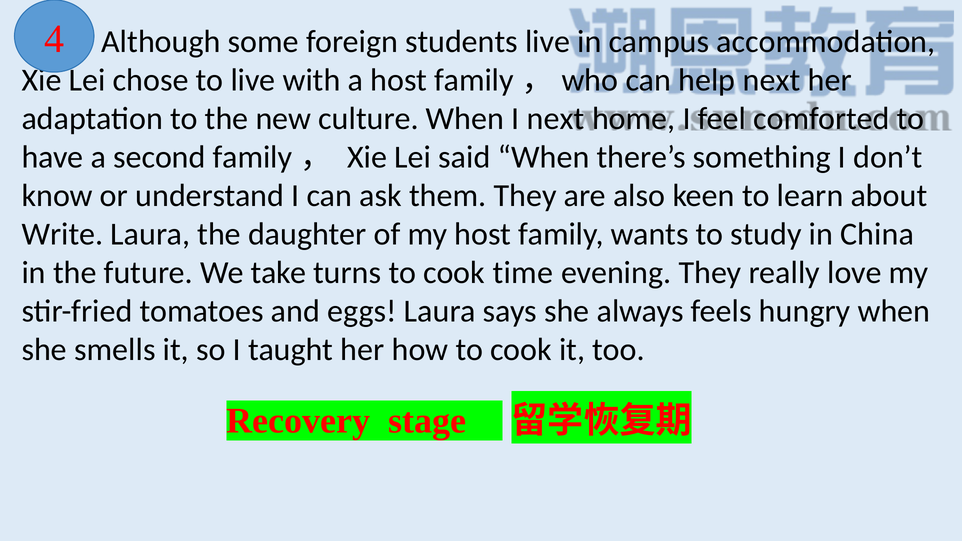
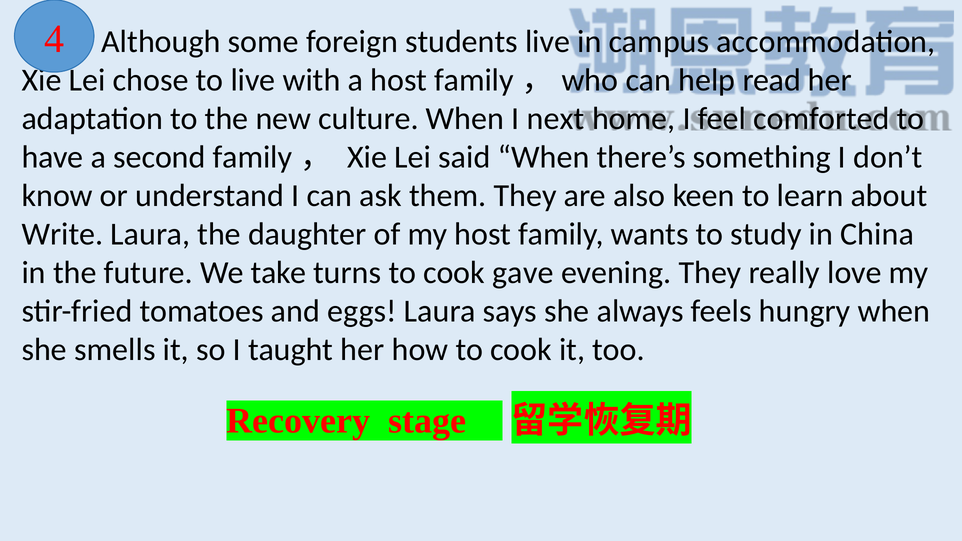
help next: next -> read
time: time -> gave
